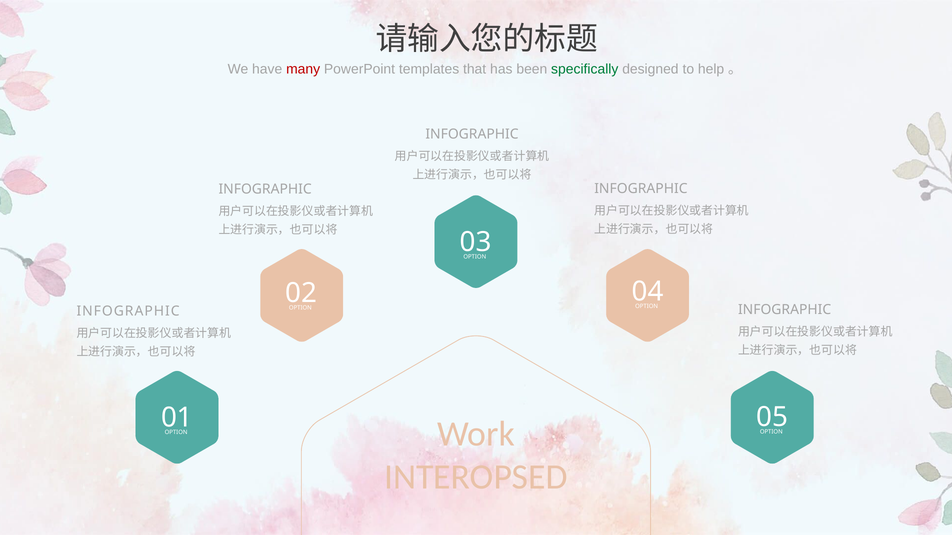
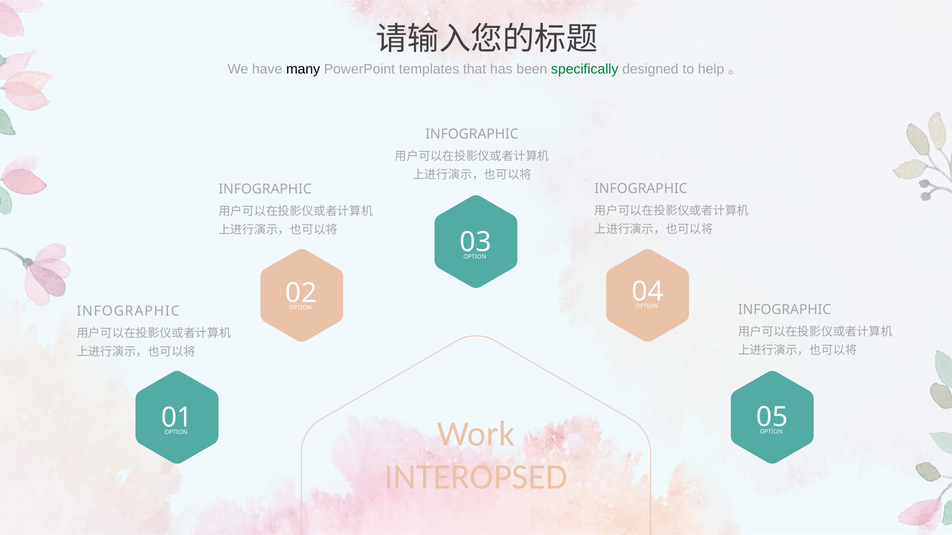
many colour: red -> black
